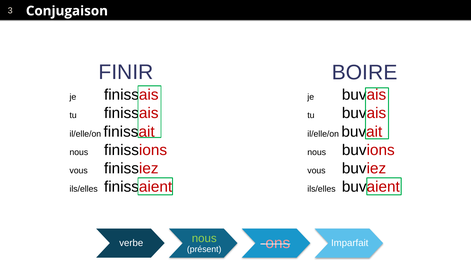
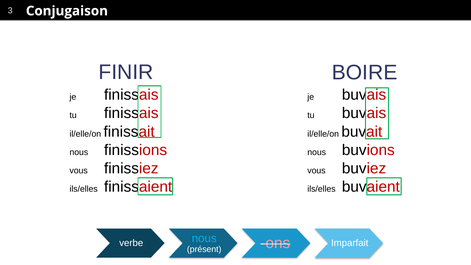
nous at (204, 238) colour: light green -> light blue
